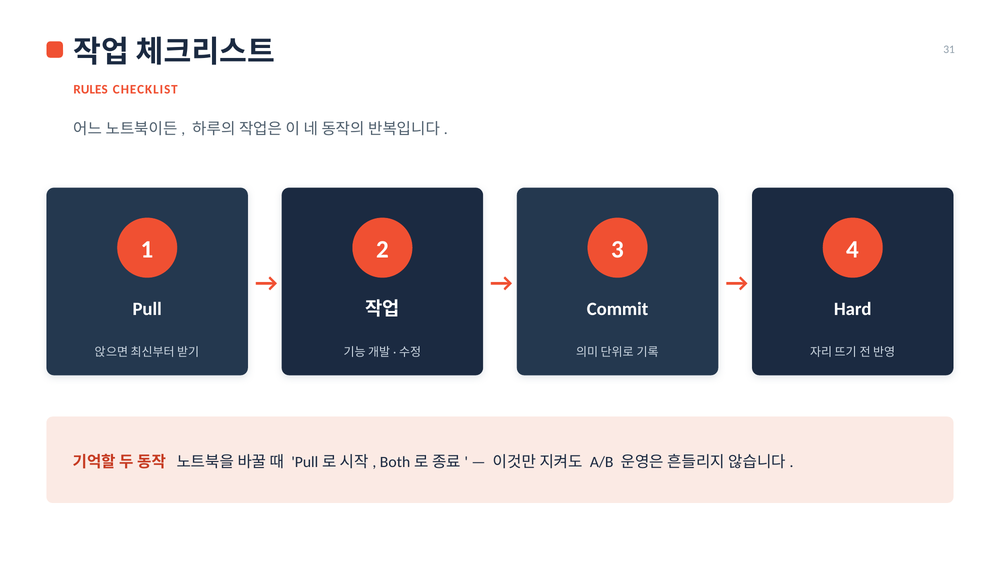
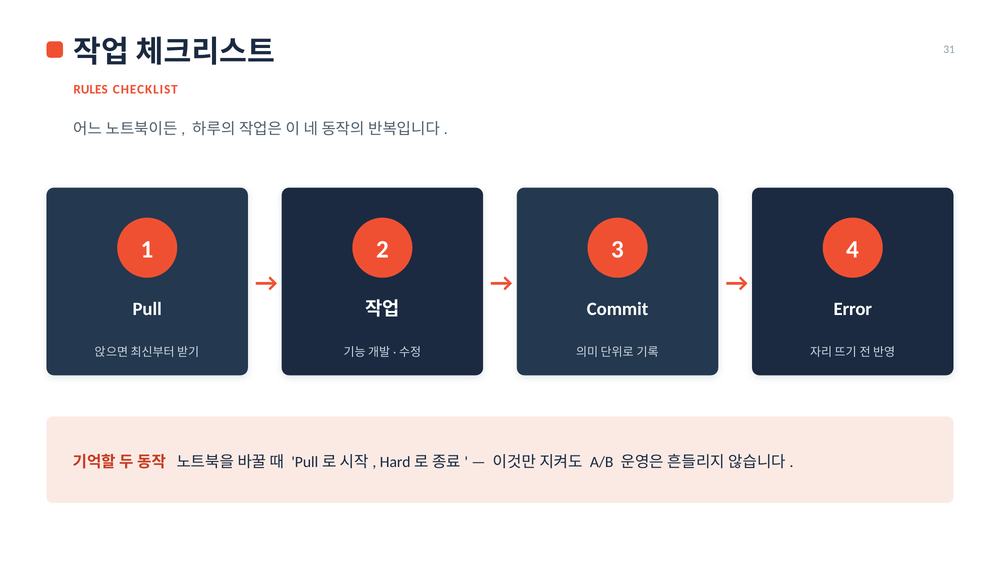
Hard: Hard -> Error
Both: Both -> Hard
